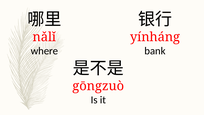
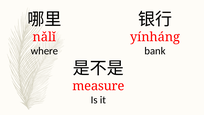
gōngzuò: gōngzuò -> measure
